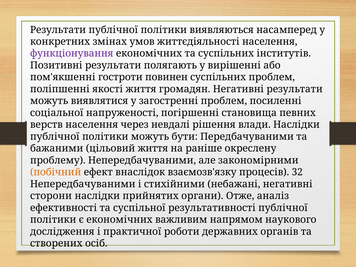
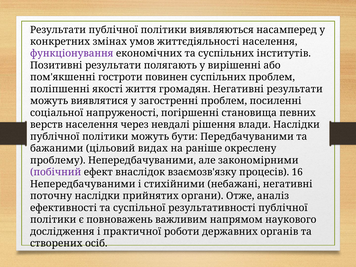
цільовий життя: життя -> видах
побічний colour: orange -> purple
32: 32 -> 16
сторони: сторони -> поточну
є економічних: економічних -> повноважень
